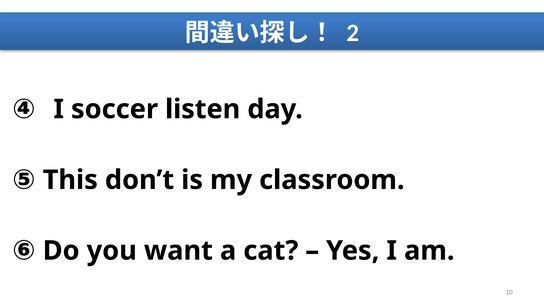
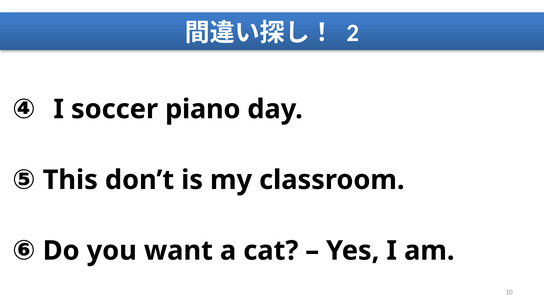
listen: listen -> piano
